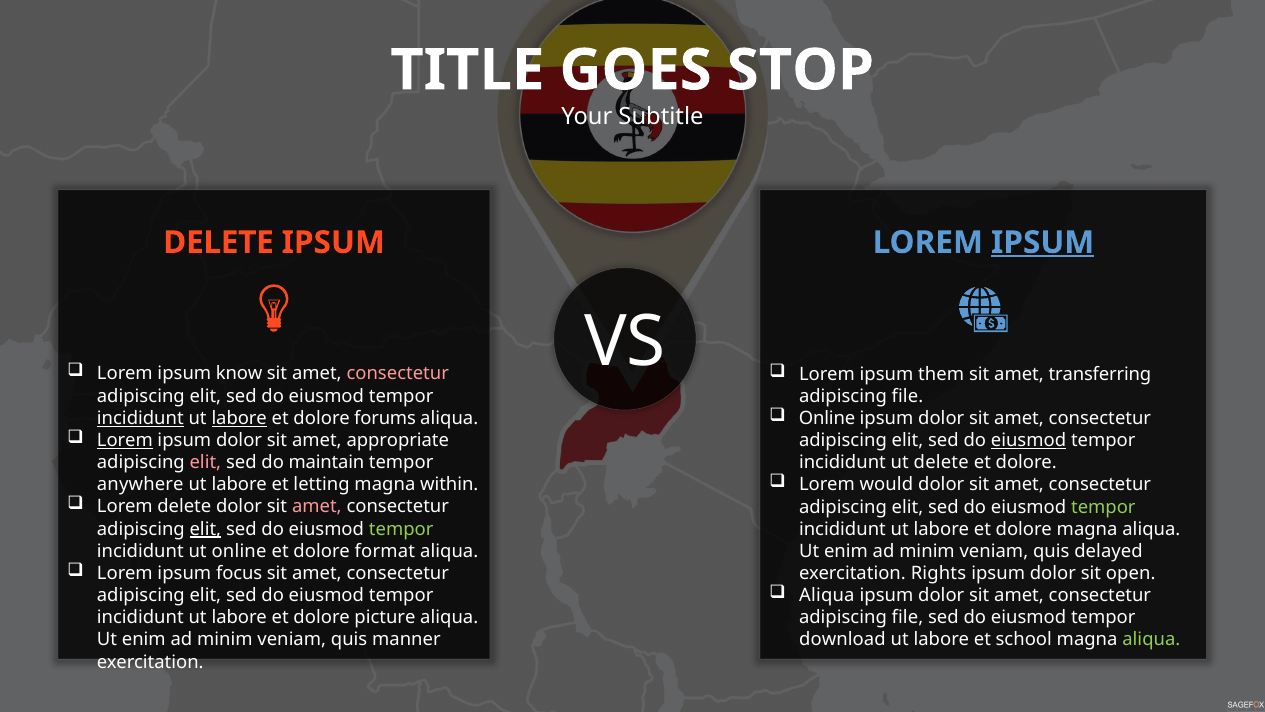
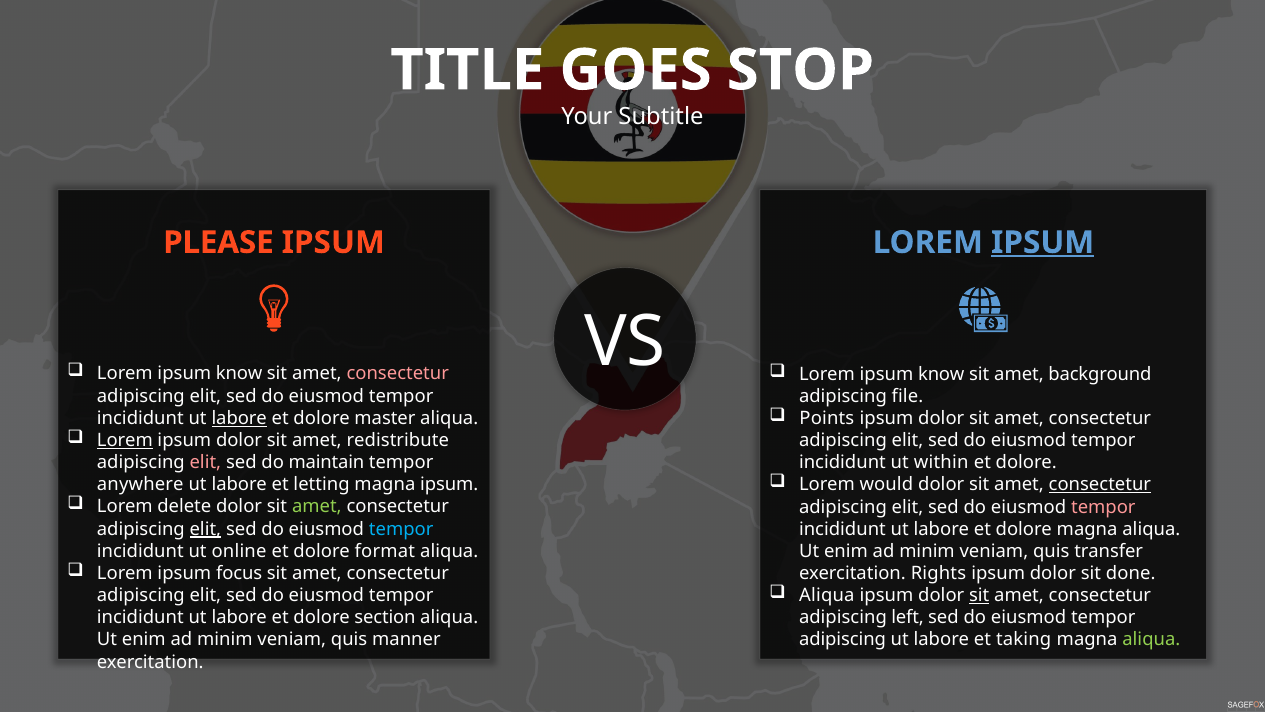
DELETE at (218, 242): DELETE -> PLEASE
them at (941, 374): them -> know
transferring: transferring -> background
Online at (827, 418): Online -> Points
incididunt at (140, 418) underline: present -> none
forums: forums -> master
appropriate: appropriate -> redistribute
eiusmod at (1028, 440) underline: present -> none
ut delete: delete -> within
consectetur at (1100, 484) underline: none -> present
magna within: within -> ipsum
amet at (317, 507) colour: pink -> light green
tempor at (1103, 507) colour: light green -> pink
tempor at (401, 529) colour: light green -> light blue
delayed: delayed -> transfer
open: open -> done
sit at (979, 595) underline: none -> present
picture: picture -> section
file at (907, 617): file -> left
download at (842, 640): download -> adipiscing
school: school -> taking
